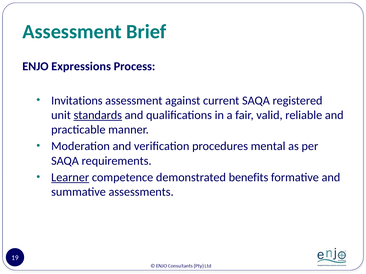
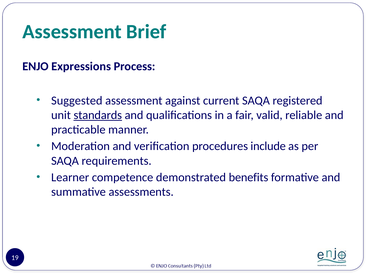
Invitations: Invitations -> Suggested
mental: mental -> include
Learner underline: present -> none
